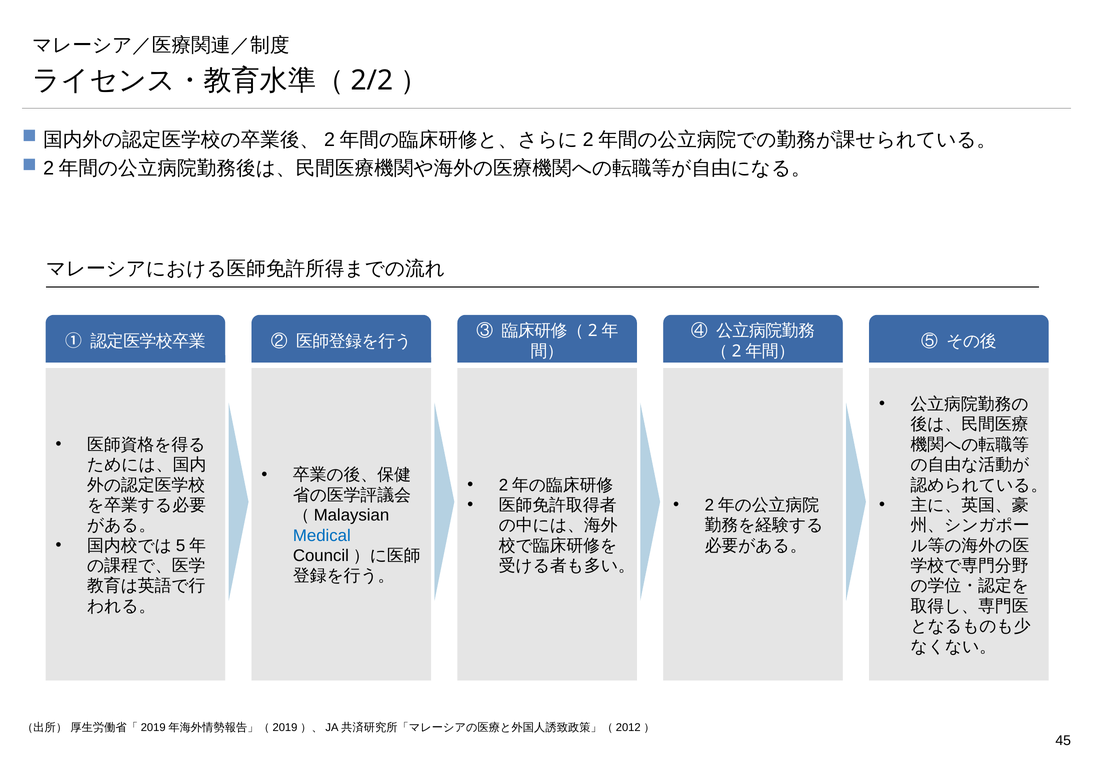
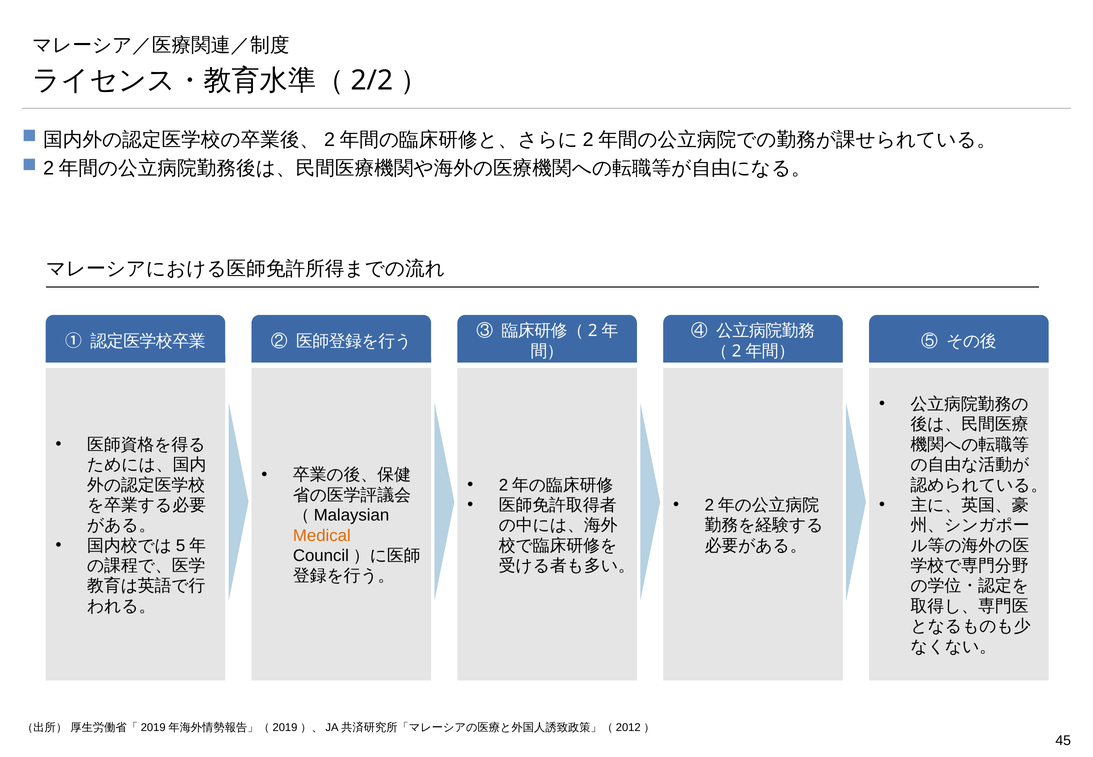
Medical colour: blue -> orange
